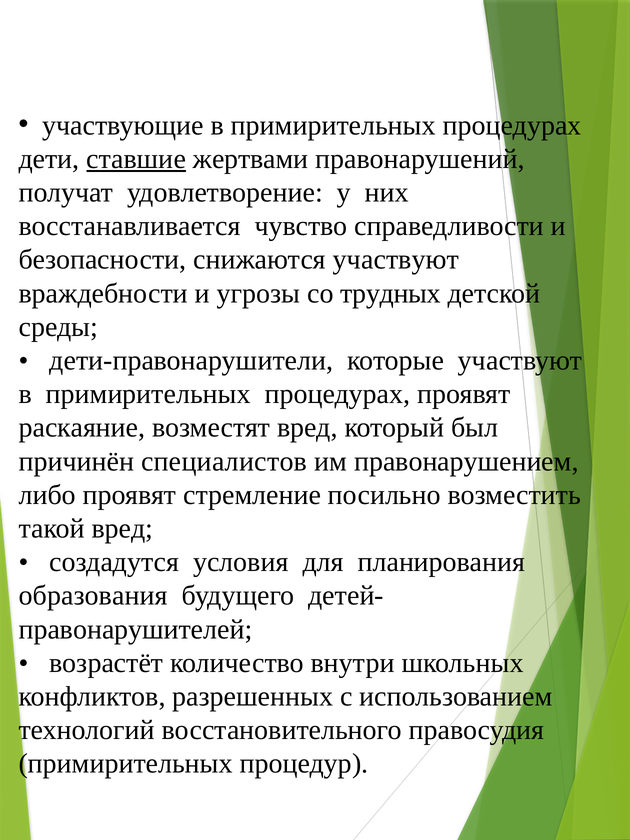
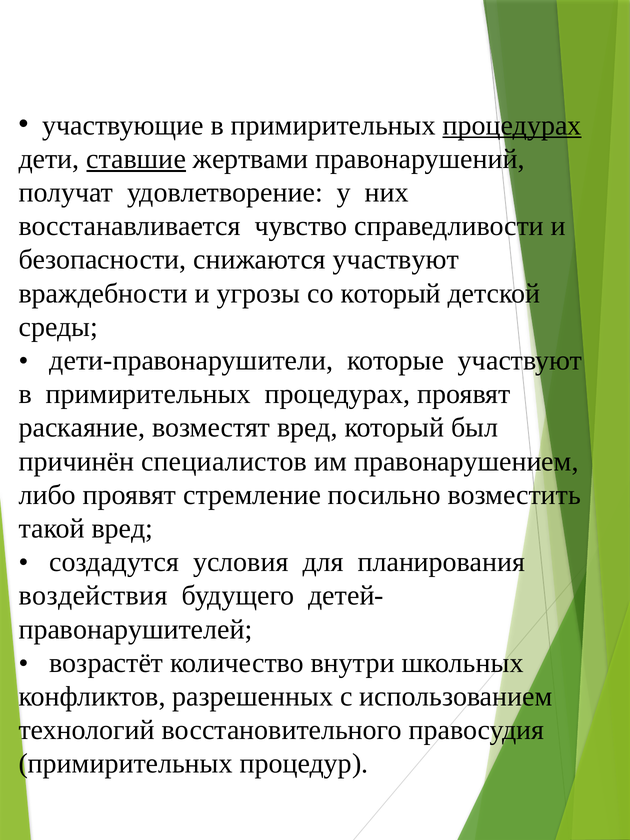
процедурах at (512, 125) underline: none -> present
со трудных: трудных -> который
образования: образования -> воздействия
